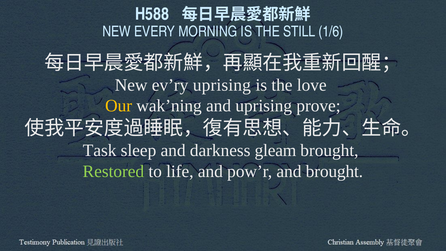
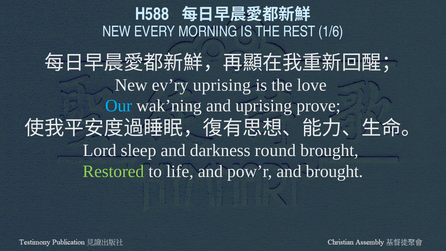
STILL: STILL -> REST
Our colour: yellow -> light blue
Task: Task -> Lord
gleam: gleam -> round
